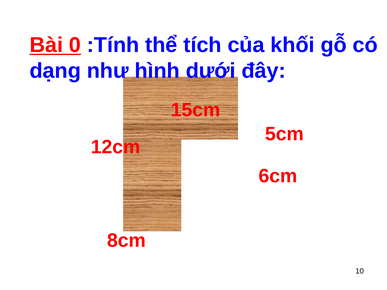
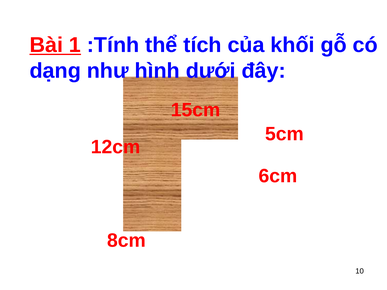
0: 0 -> 1
